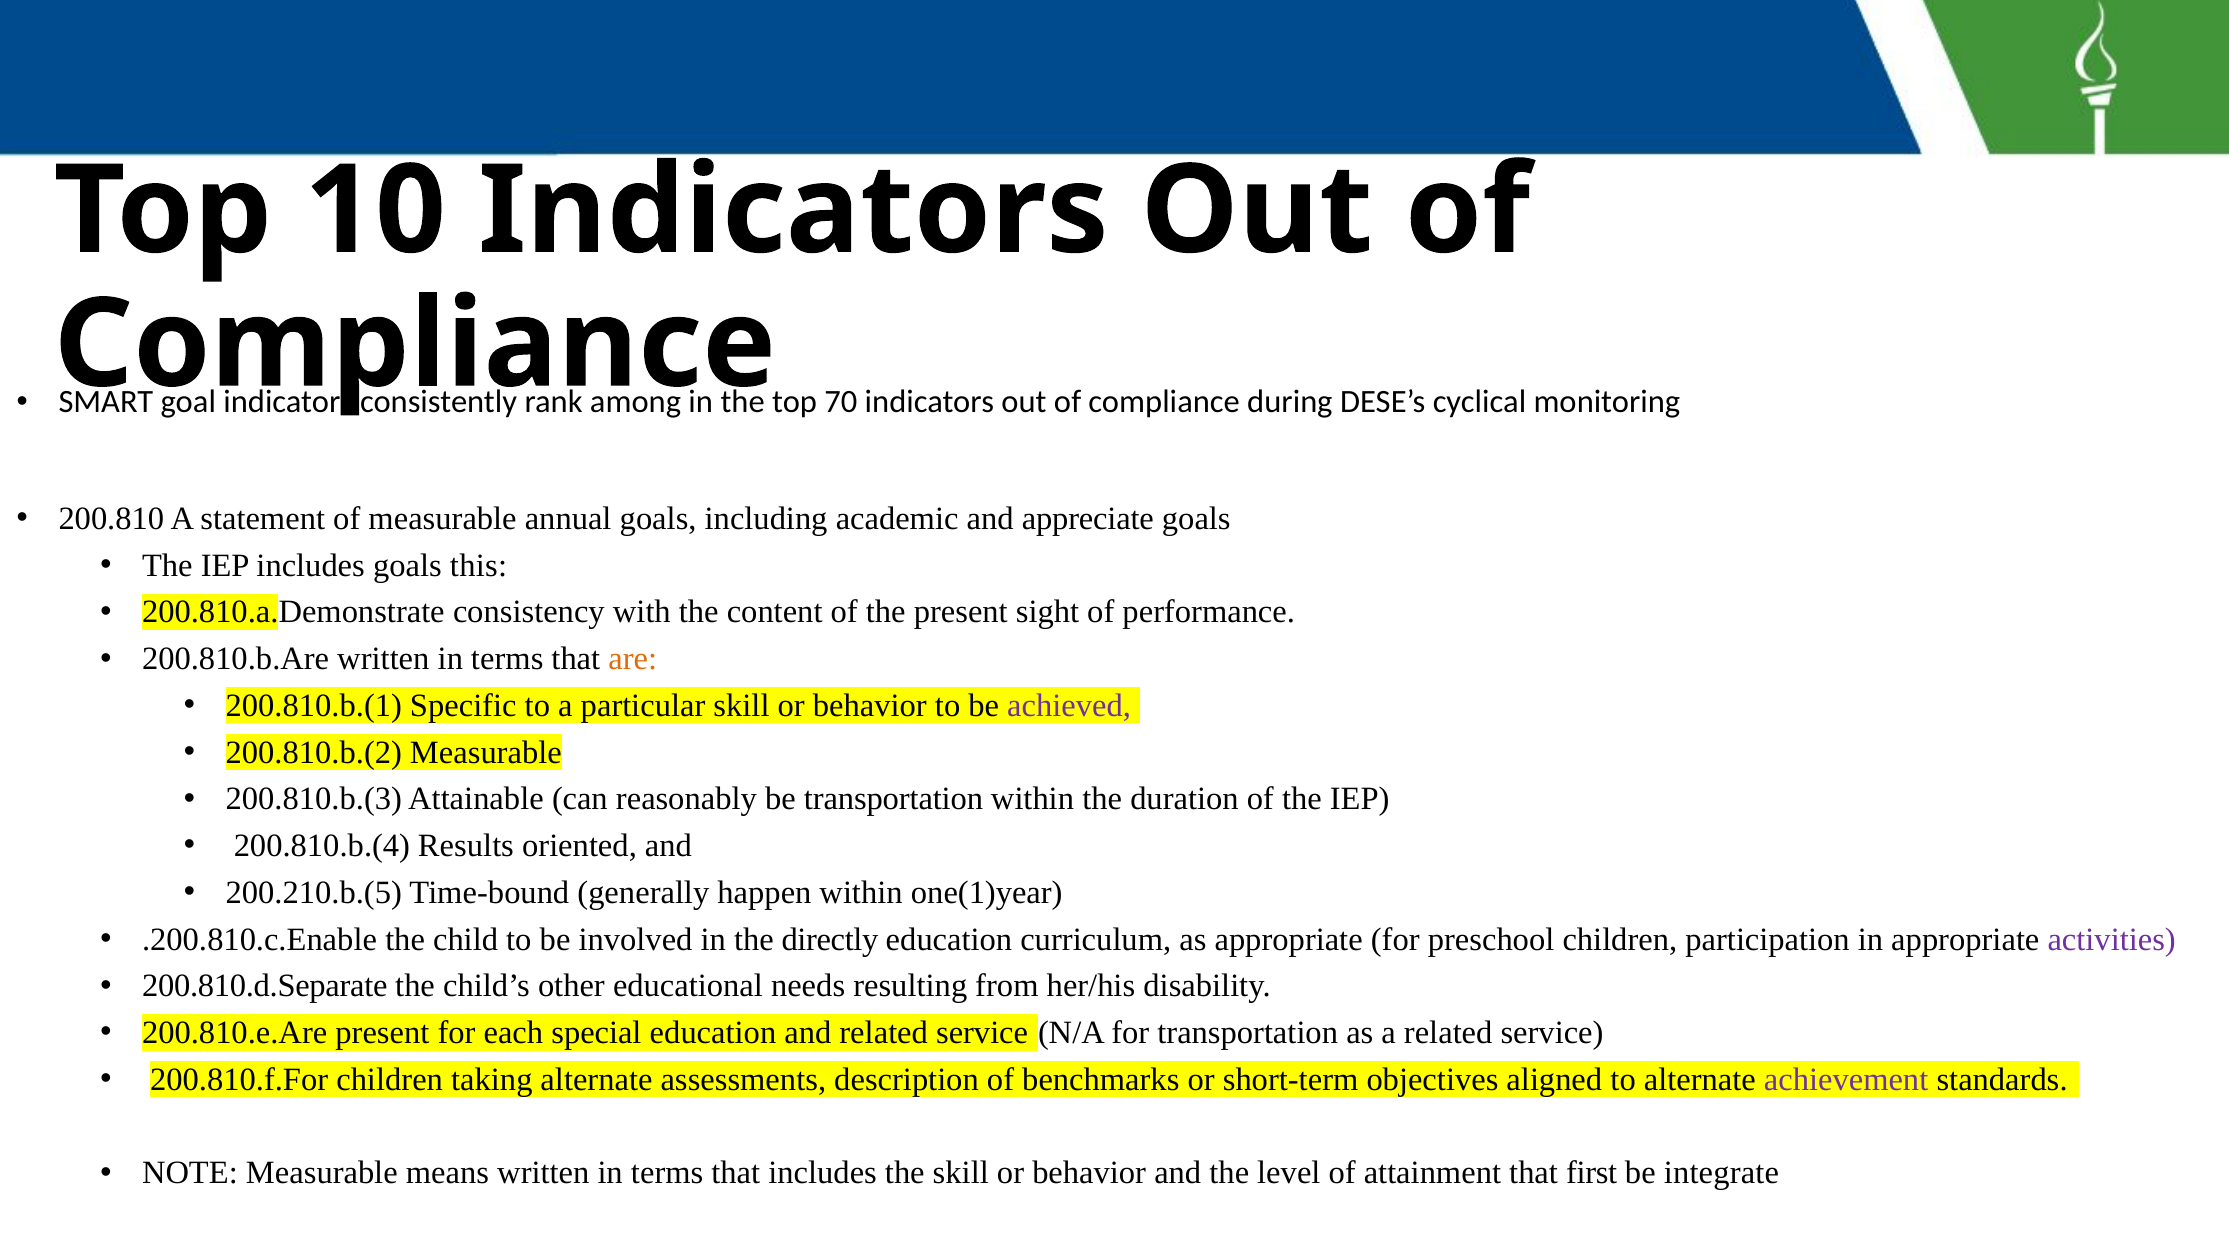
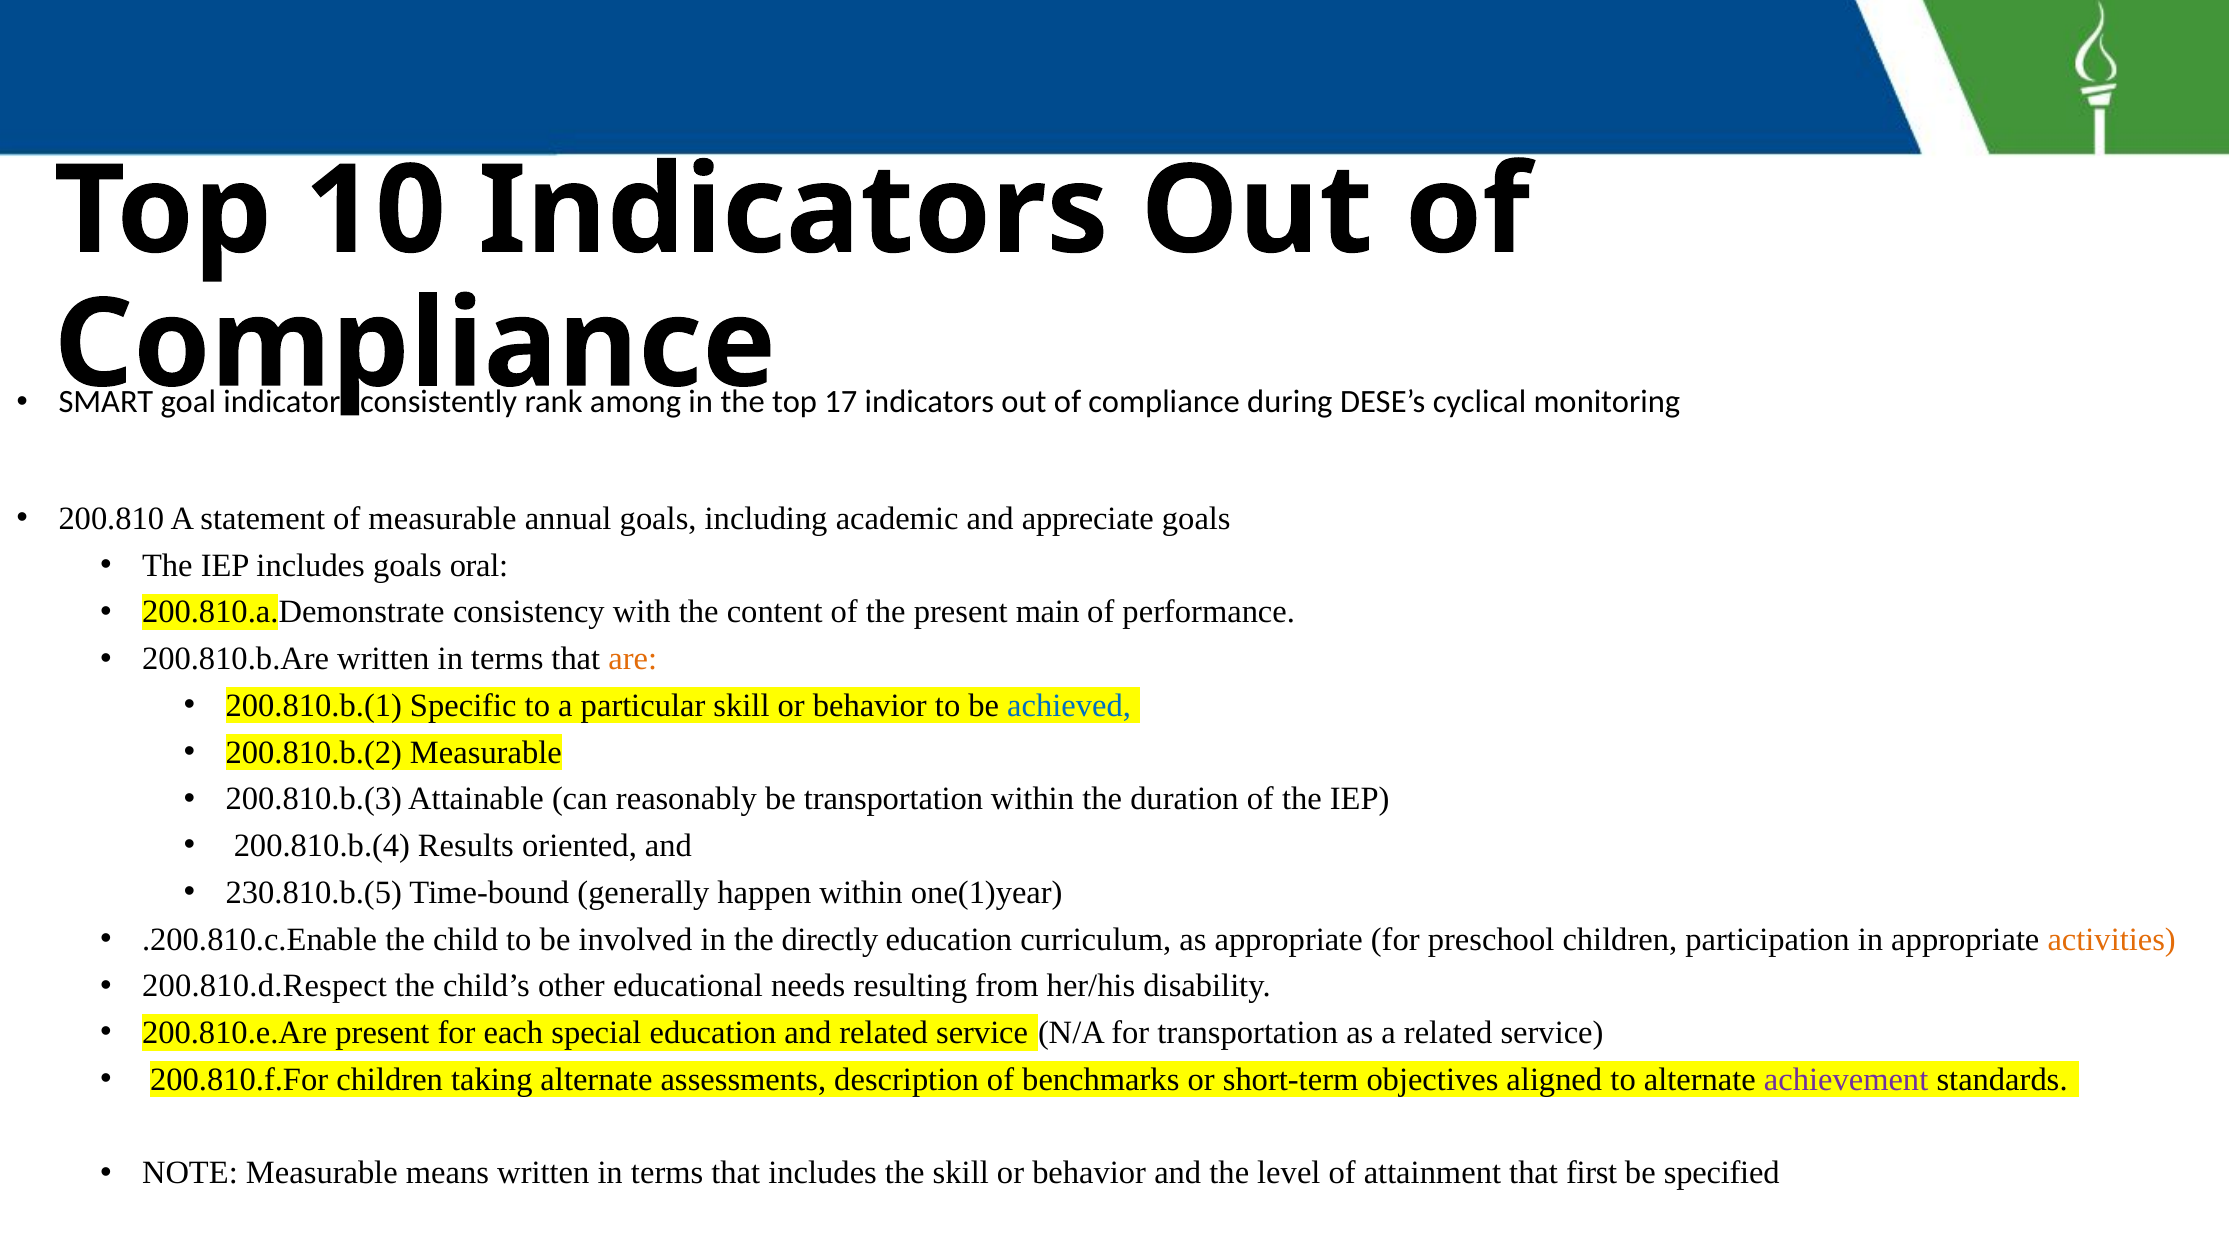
70: 70 -> 17
this: this -> oral
sight: sight -> main
achieved colour: purple -> blue
200.210.b.(5: 200.210.b.(5 -> 230.810.b.(5
activities colour: purple -> orange
200.810.d.Separate: 200.810.d.Separate -> 200.810.d.Respect
integrate: integrate -> specified
